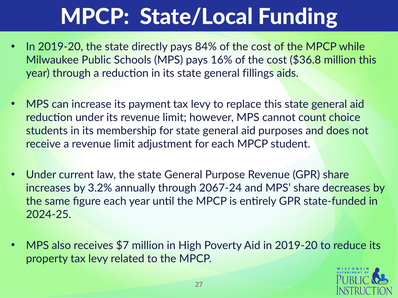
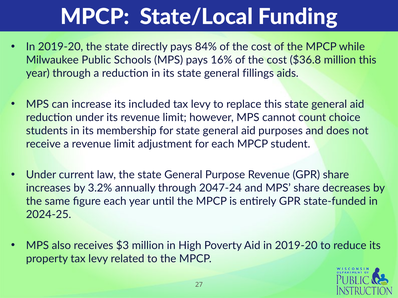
payment: payment -> included
2067-24: 2067-24 -> 2047-24
$7: $7 -> $3
